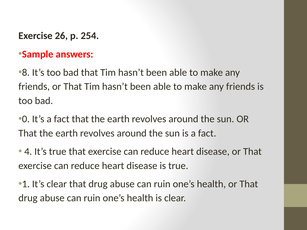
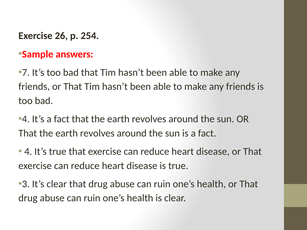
8: 8 -> 7
0 at (26, 119): 0 -> 4
1: 1 -> 3
